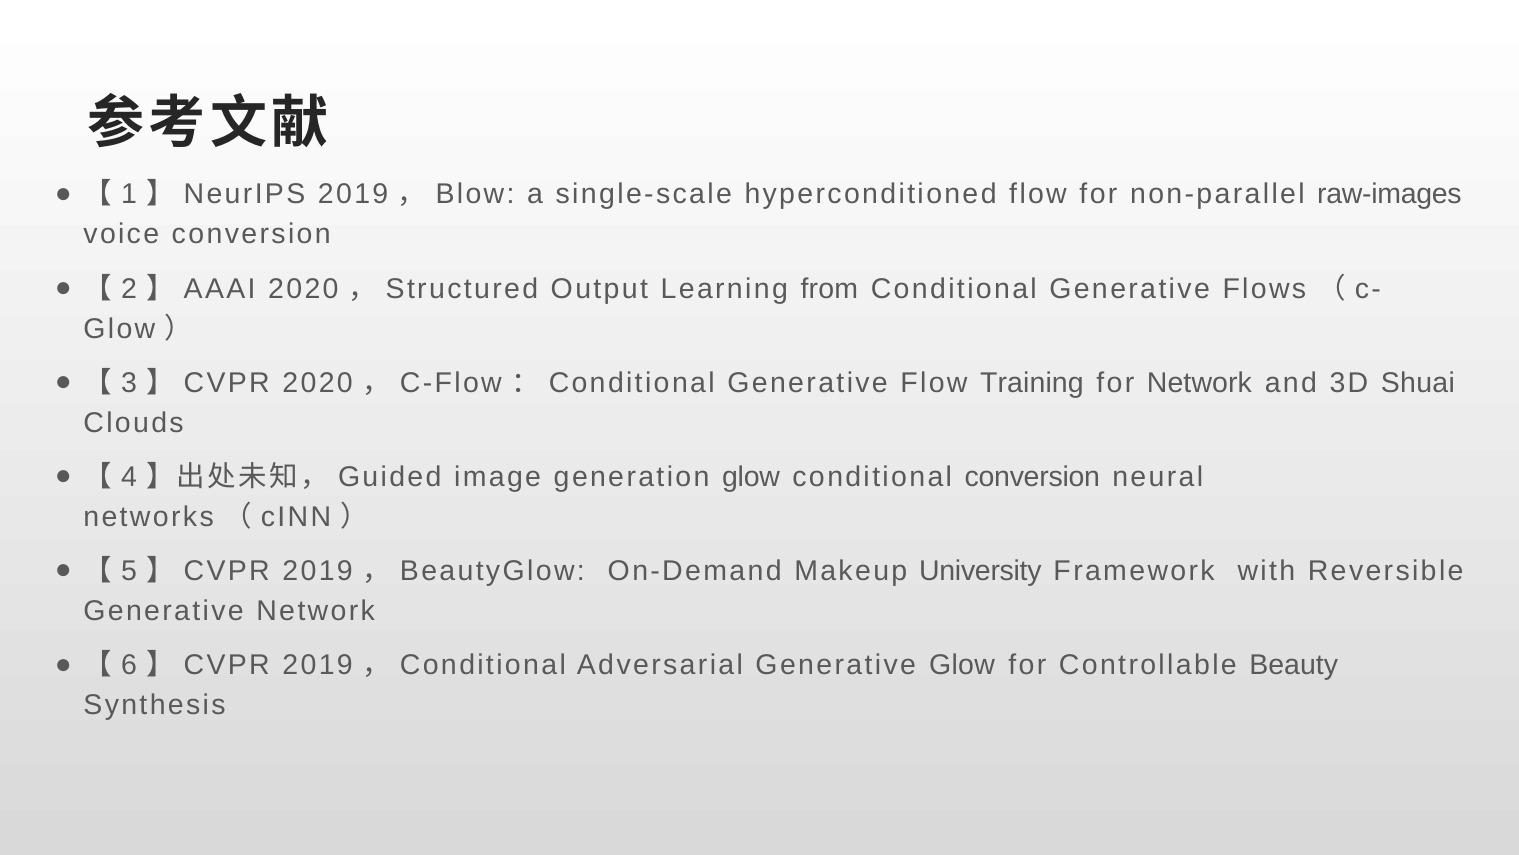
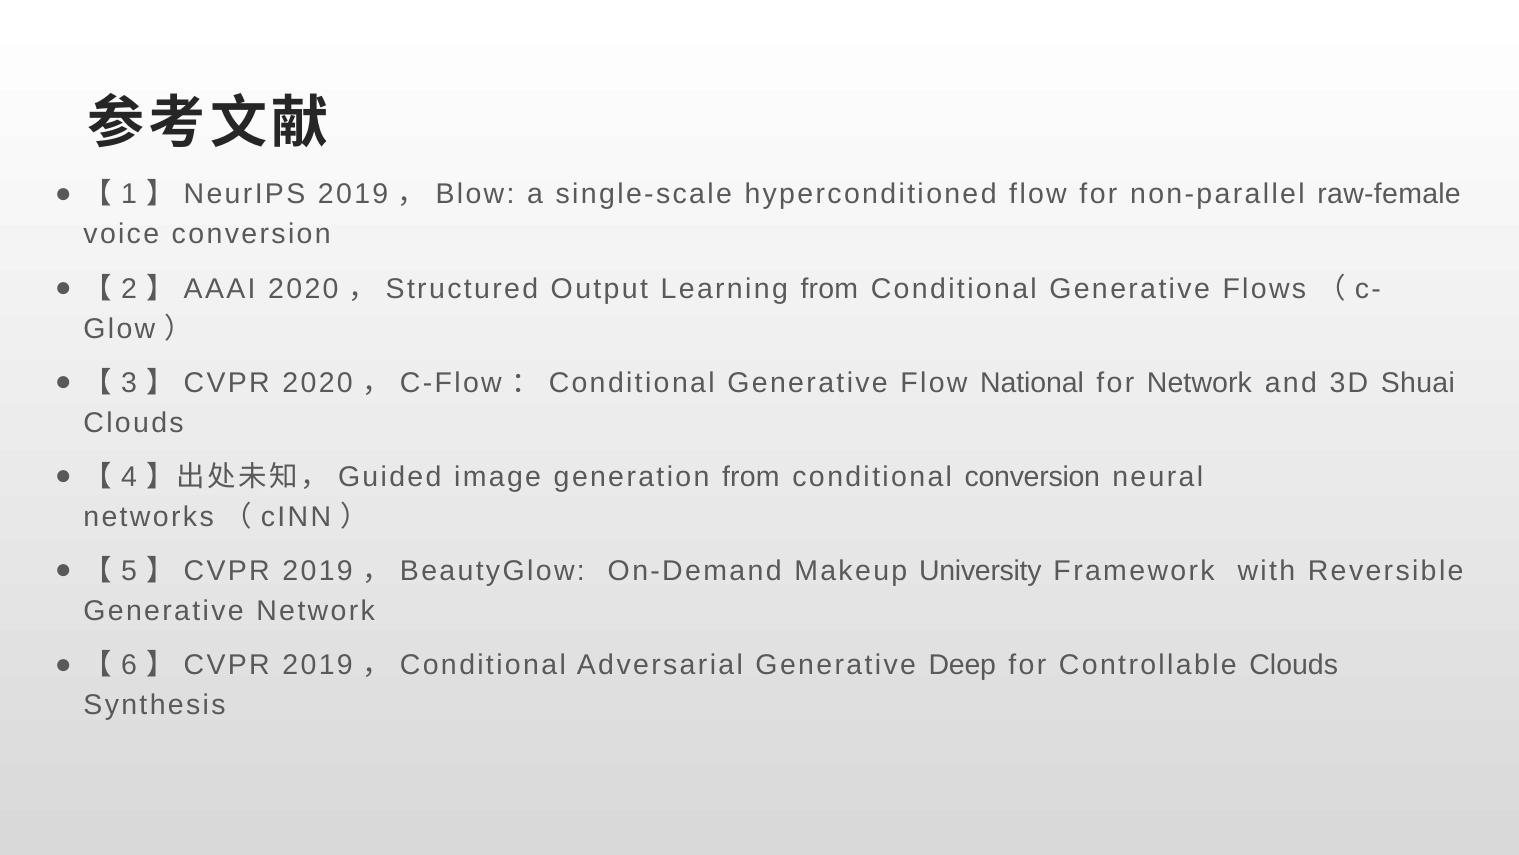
raw-images: raw-images -> raw-female
Training: Training -> National
generation glow: glow -> from
Generative Glow: Glow -> Deep
Controllable Beauty: Beauty -> Clouds
